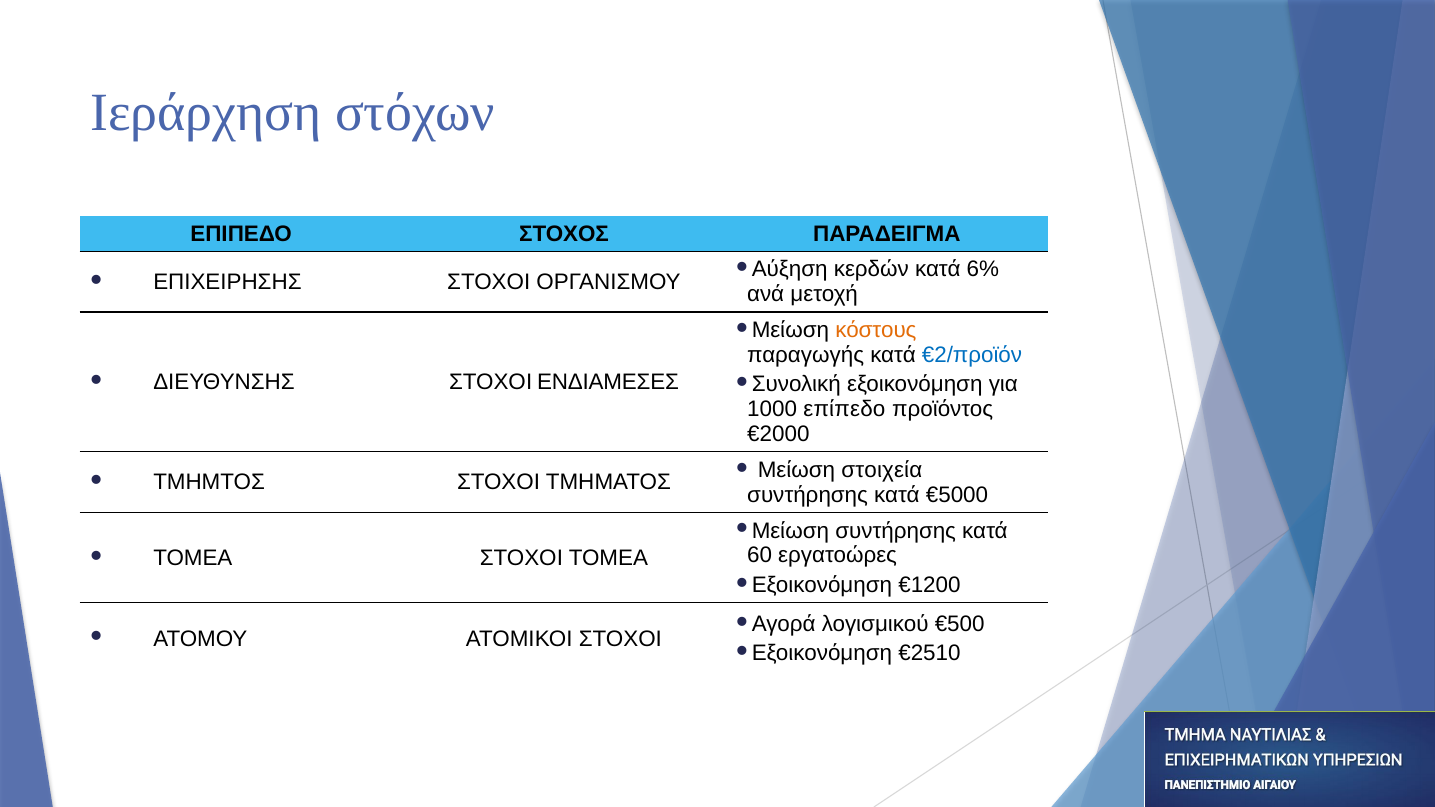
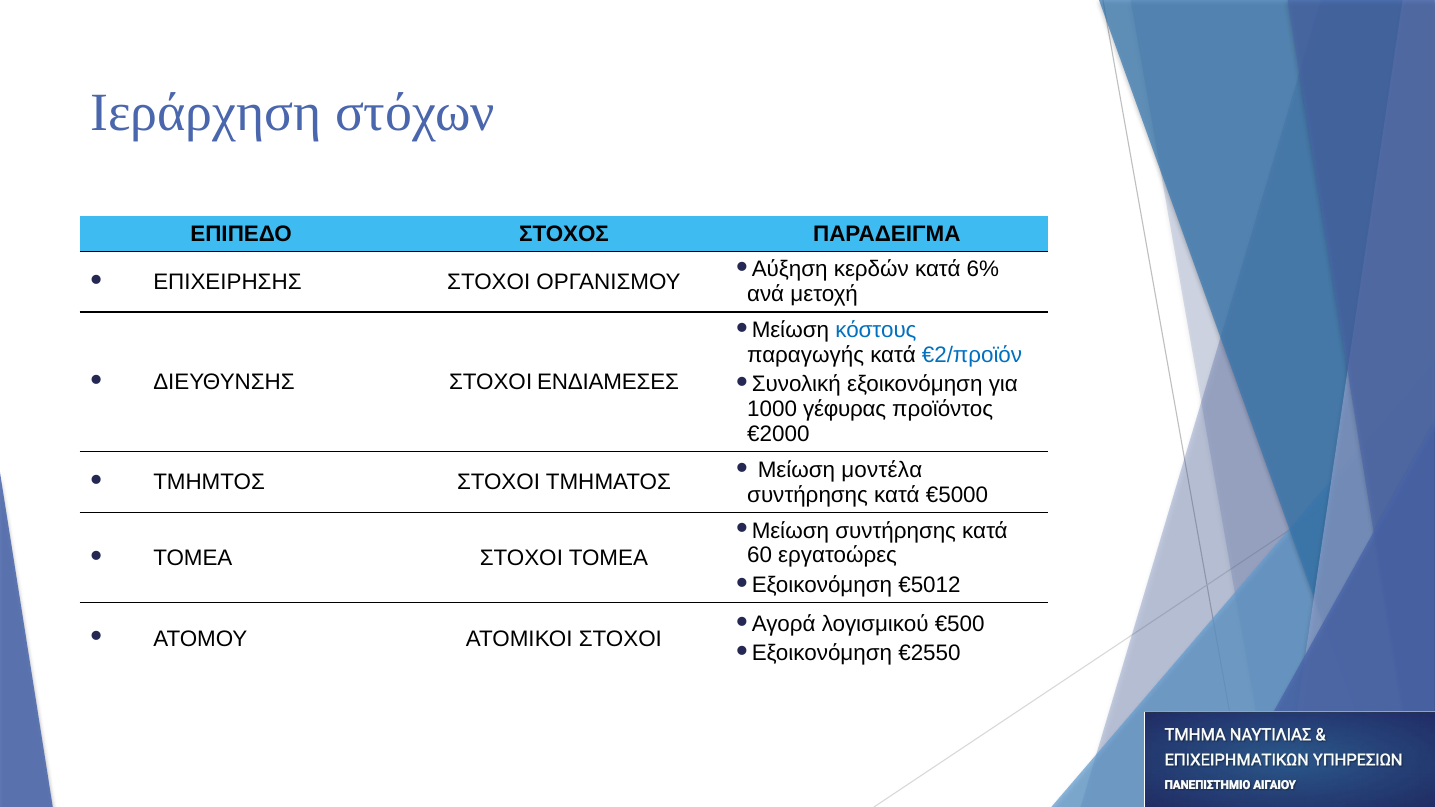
κόστους colour: orange -> blue
επίπεδο: επίπεδο -> γέφυρας
στοιχεία: στοιχεία -> μοντέλα
€1200: €1200 -> €5012
€2510: €2510 -> €2550
